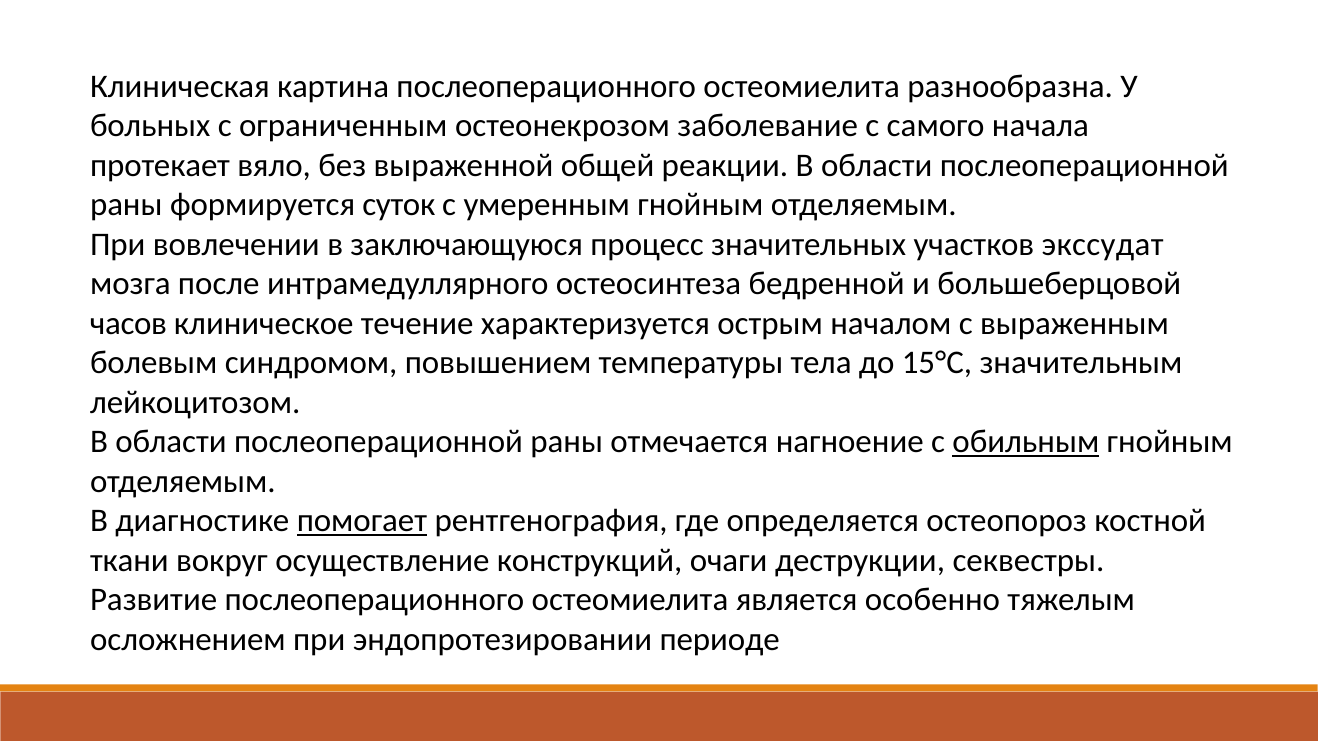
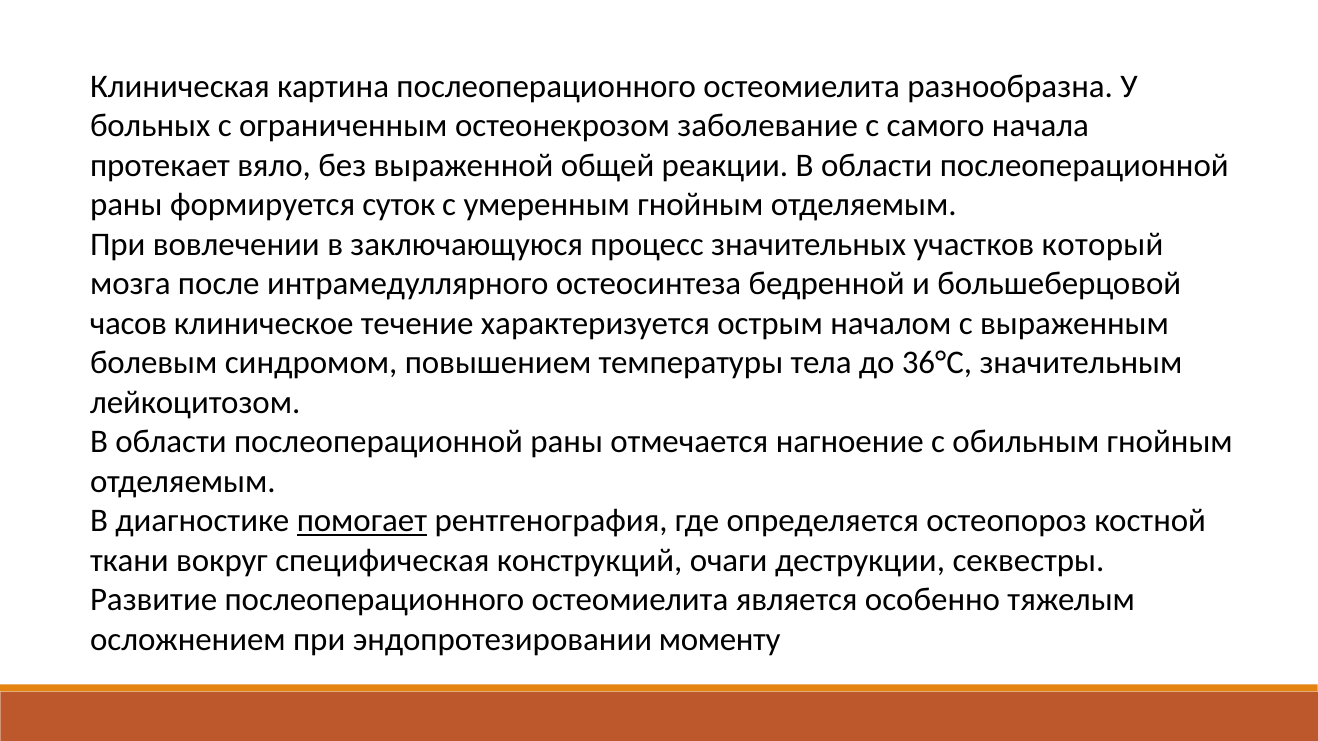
экссудат: экссудат -> который
15°С: 15°С -> 36°С
обильным underline: present -> none
осуществление: осуществление -> специфическая
периоде: периоде -> моменту
